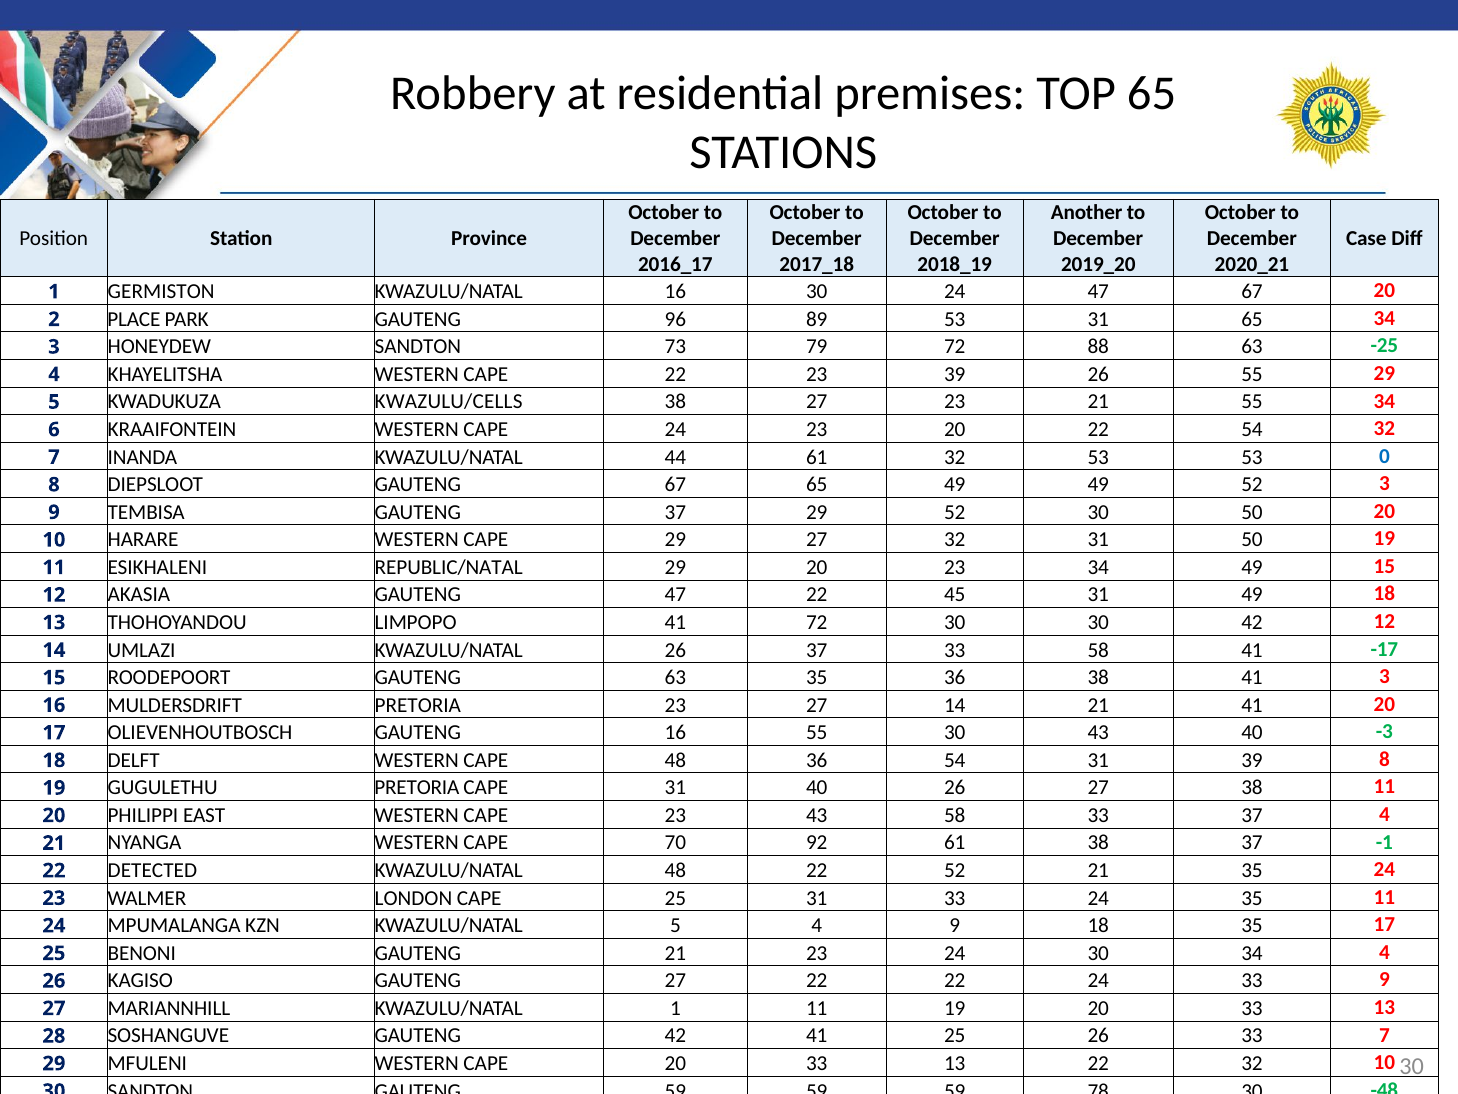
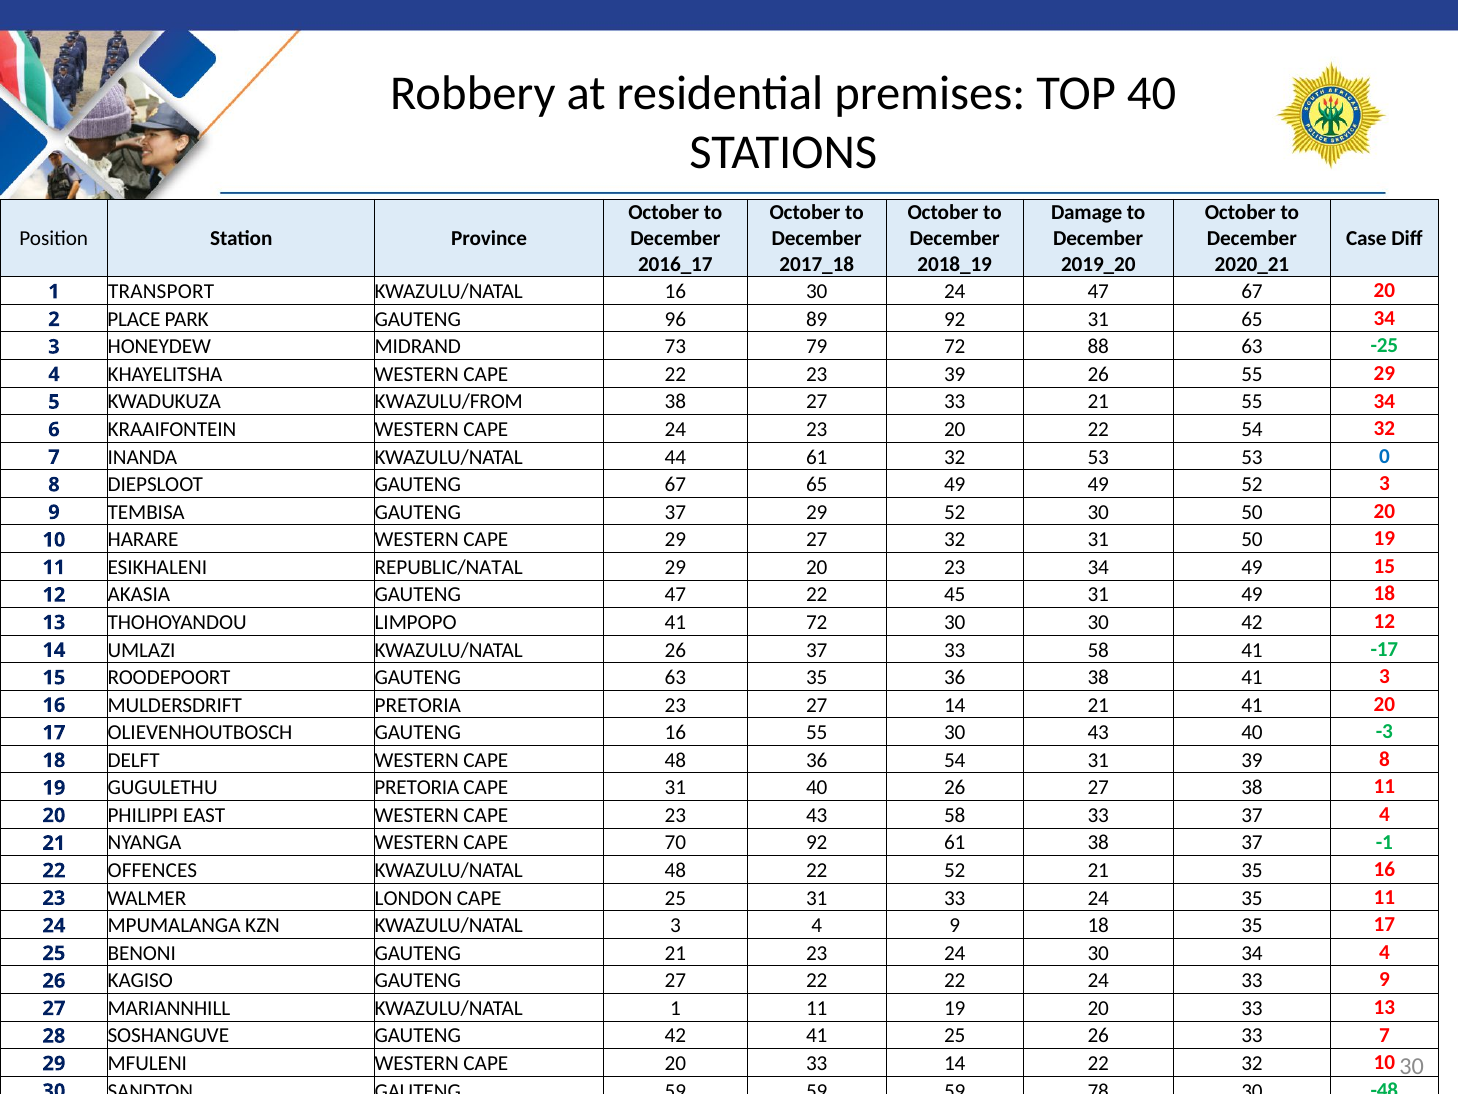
TOP 65: 65 -> 40
Another: Another -> Damage
GERMISTON: GERMISTON -> TRANSPORT
89 53: 53 -> 92
HONEYDEW SANDTON: SANDTON -> MIDRAND
KWAZULU/CELLS: KWAZULU/CELLS -> KWAZULU/FROM
27 23: 23 -> 33
DETECTED: DETECTED -> OFFENCES
35 24: 24 -> 16
KWAZULU/NATAL 5: 5 -> 3
CAPE 20 33 13: 13 -> 14
